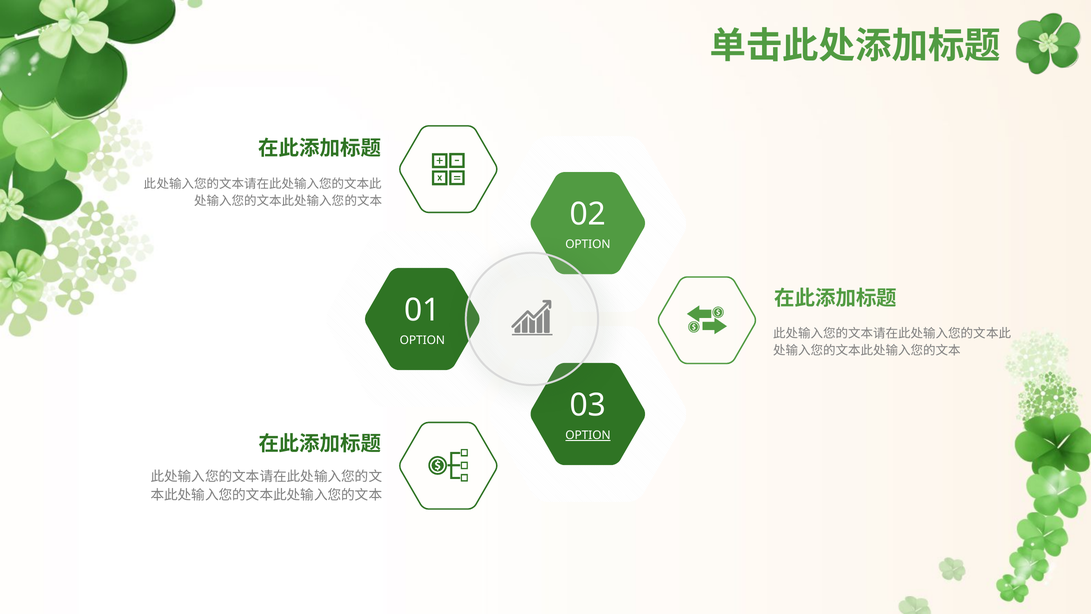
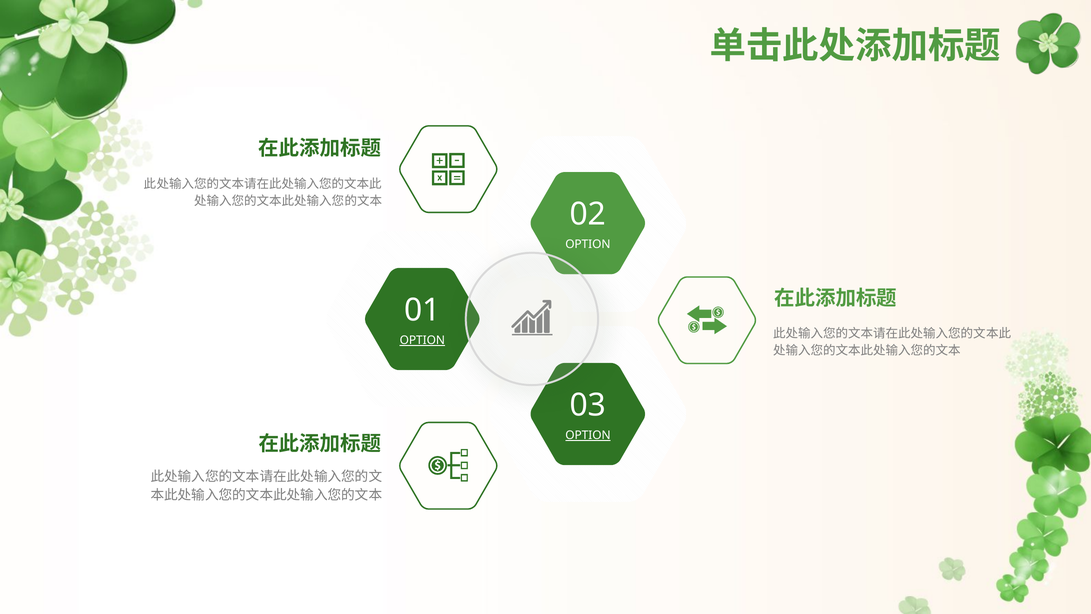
OPTION at (422, 340) underline: none -> present
